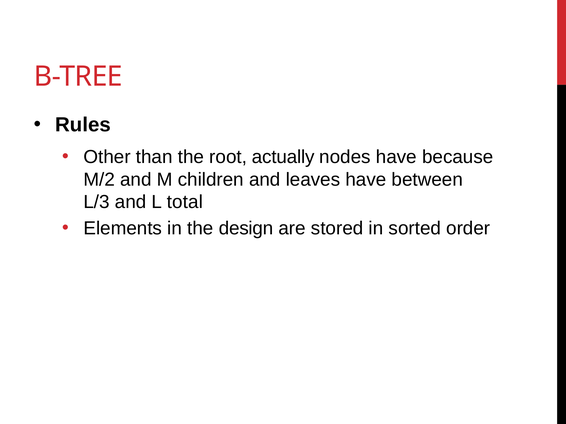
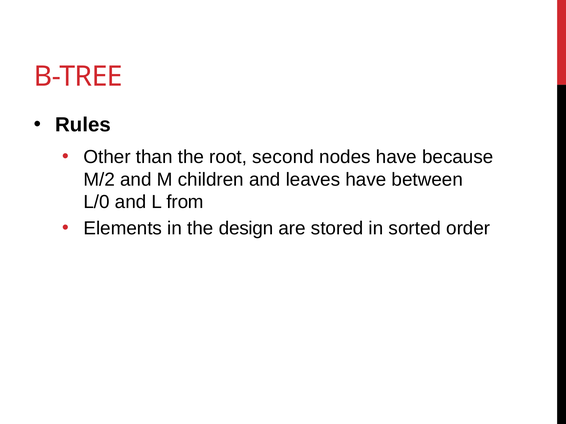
actually: actually -> second
L/3: L/3 -> L/0
total: total -> from
